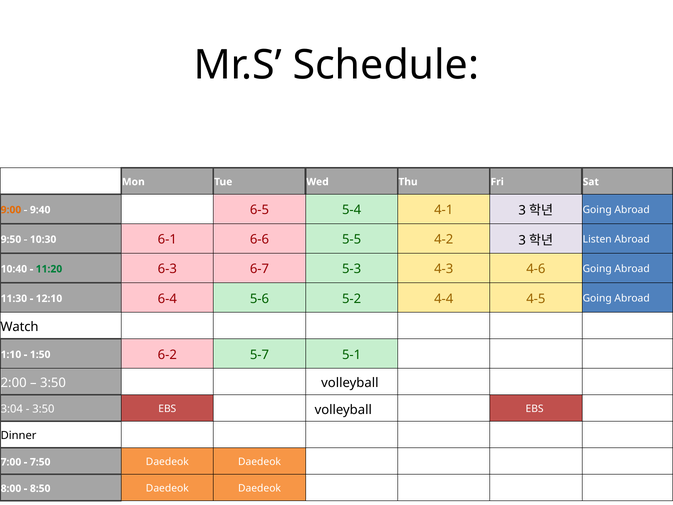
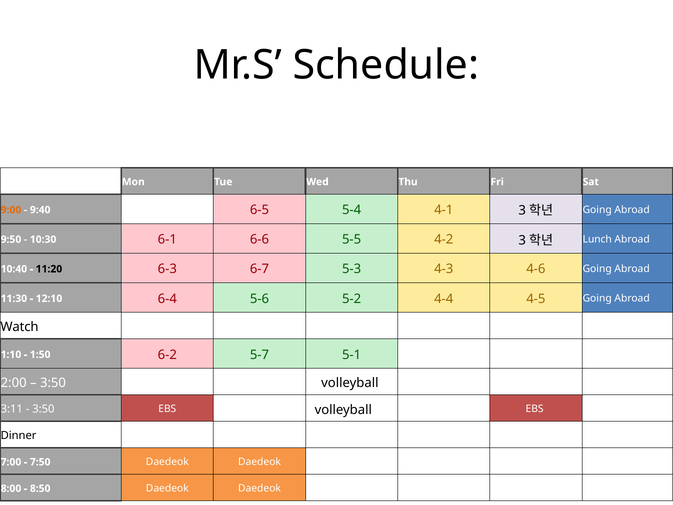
Listen: Listen -> Lunch
11:20 colour: green -> black
3:04: 3:04 -> 3:11
